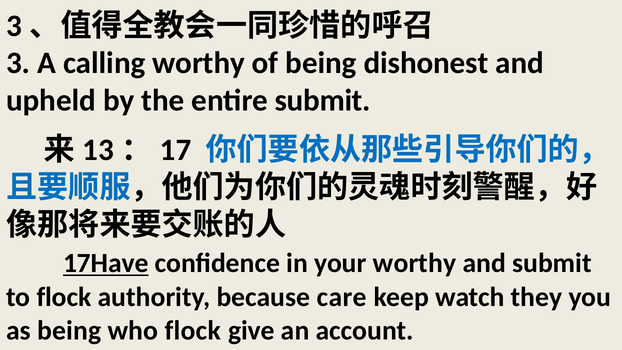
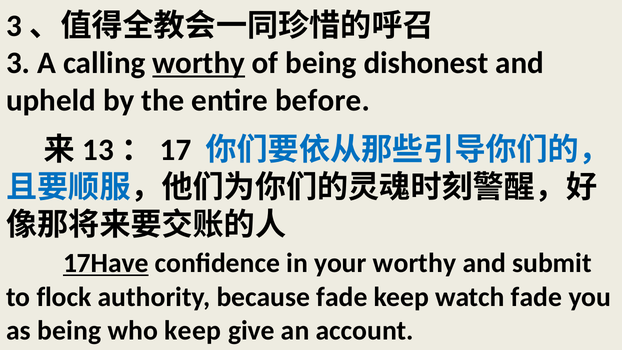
worthy at (199, 63) underline: none -> present
entire submit: submit -> before
because care: care -> fade
watch they: they -> fade
who flock: flock -> keep
